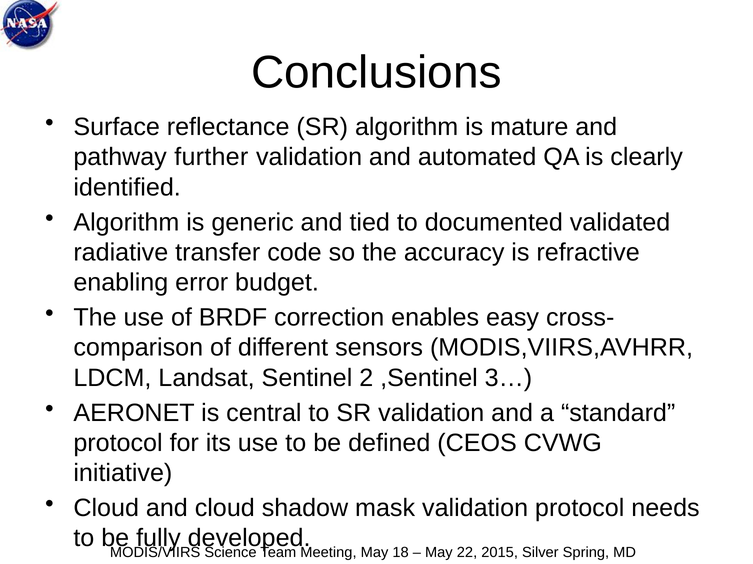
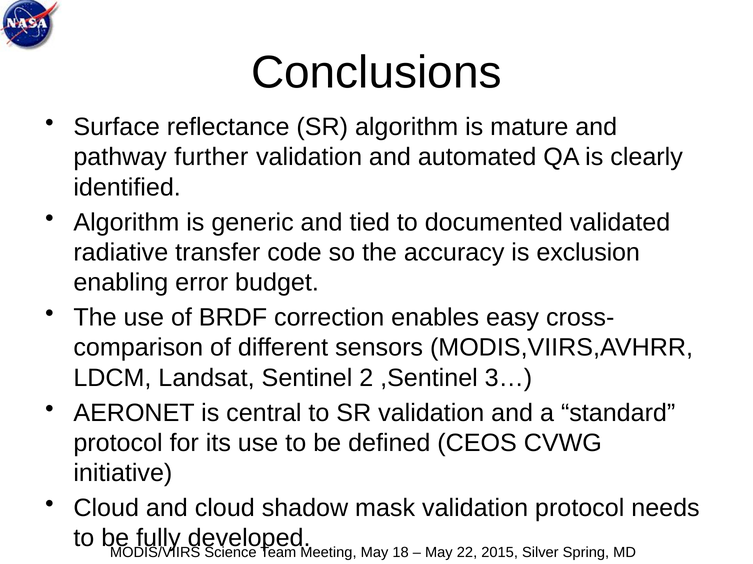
refractive: refractive -> exclusion
